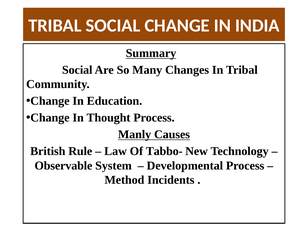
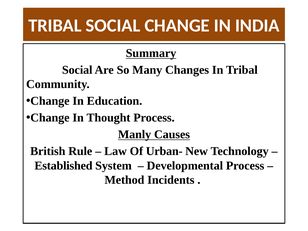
Tabbo-: Tabbo- -> Urban-
Observable: Observable -> Established
